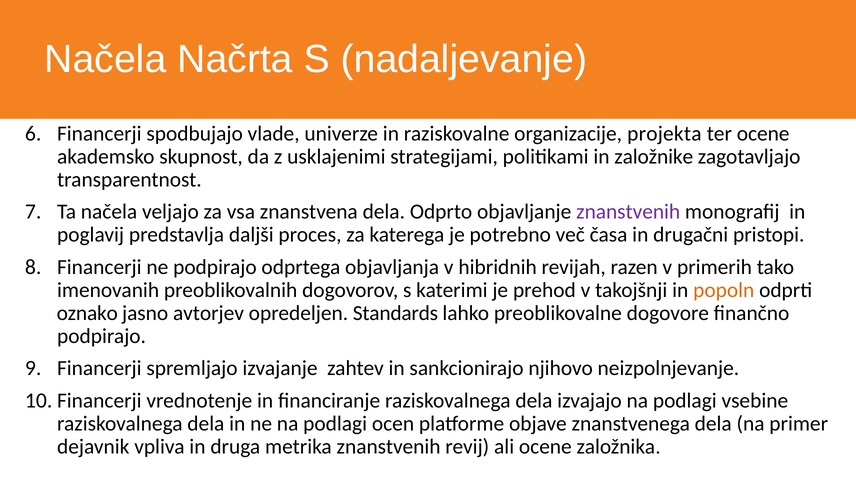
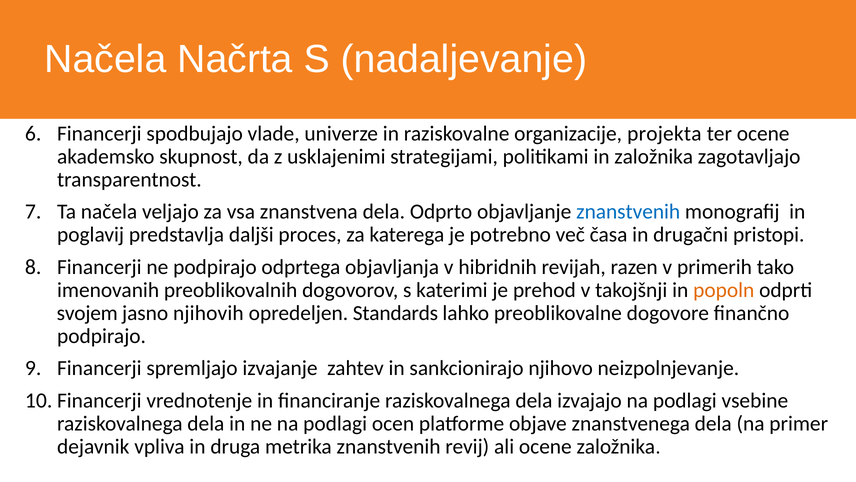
in založnike: založnike -> založnika
znanstvenih at (628, 212) colour: purple -> blue
oznako: oznako -> svojem
avtorjev: avtorjev -> njihovih
